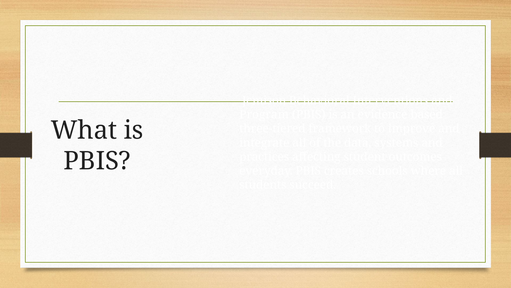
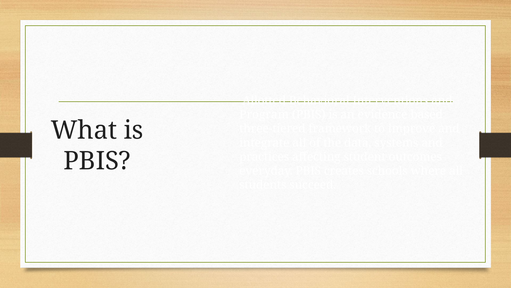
Jemison: Jemison -> Allotted
